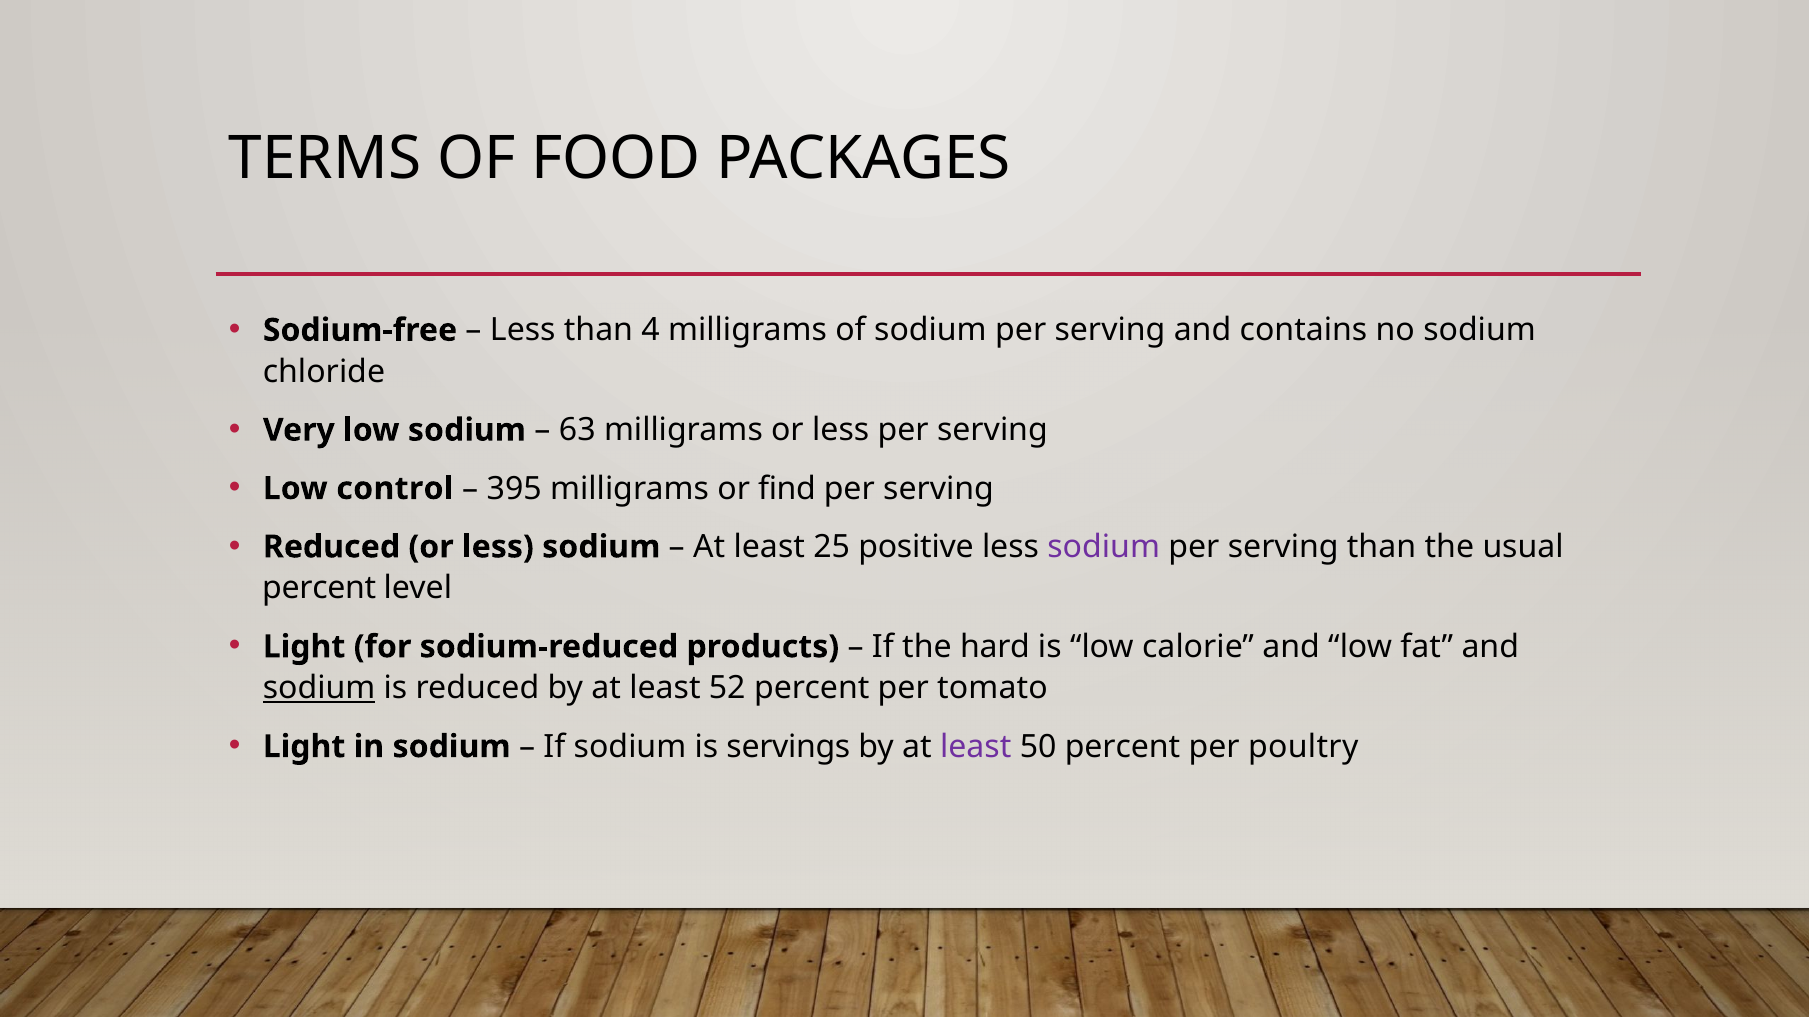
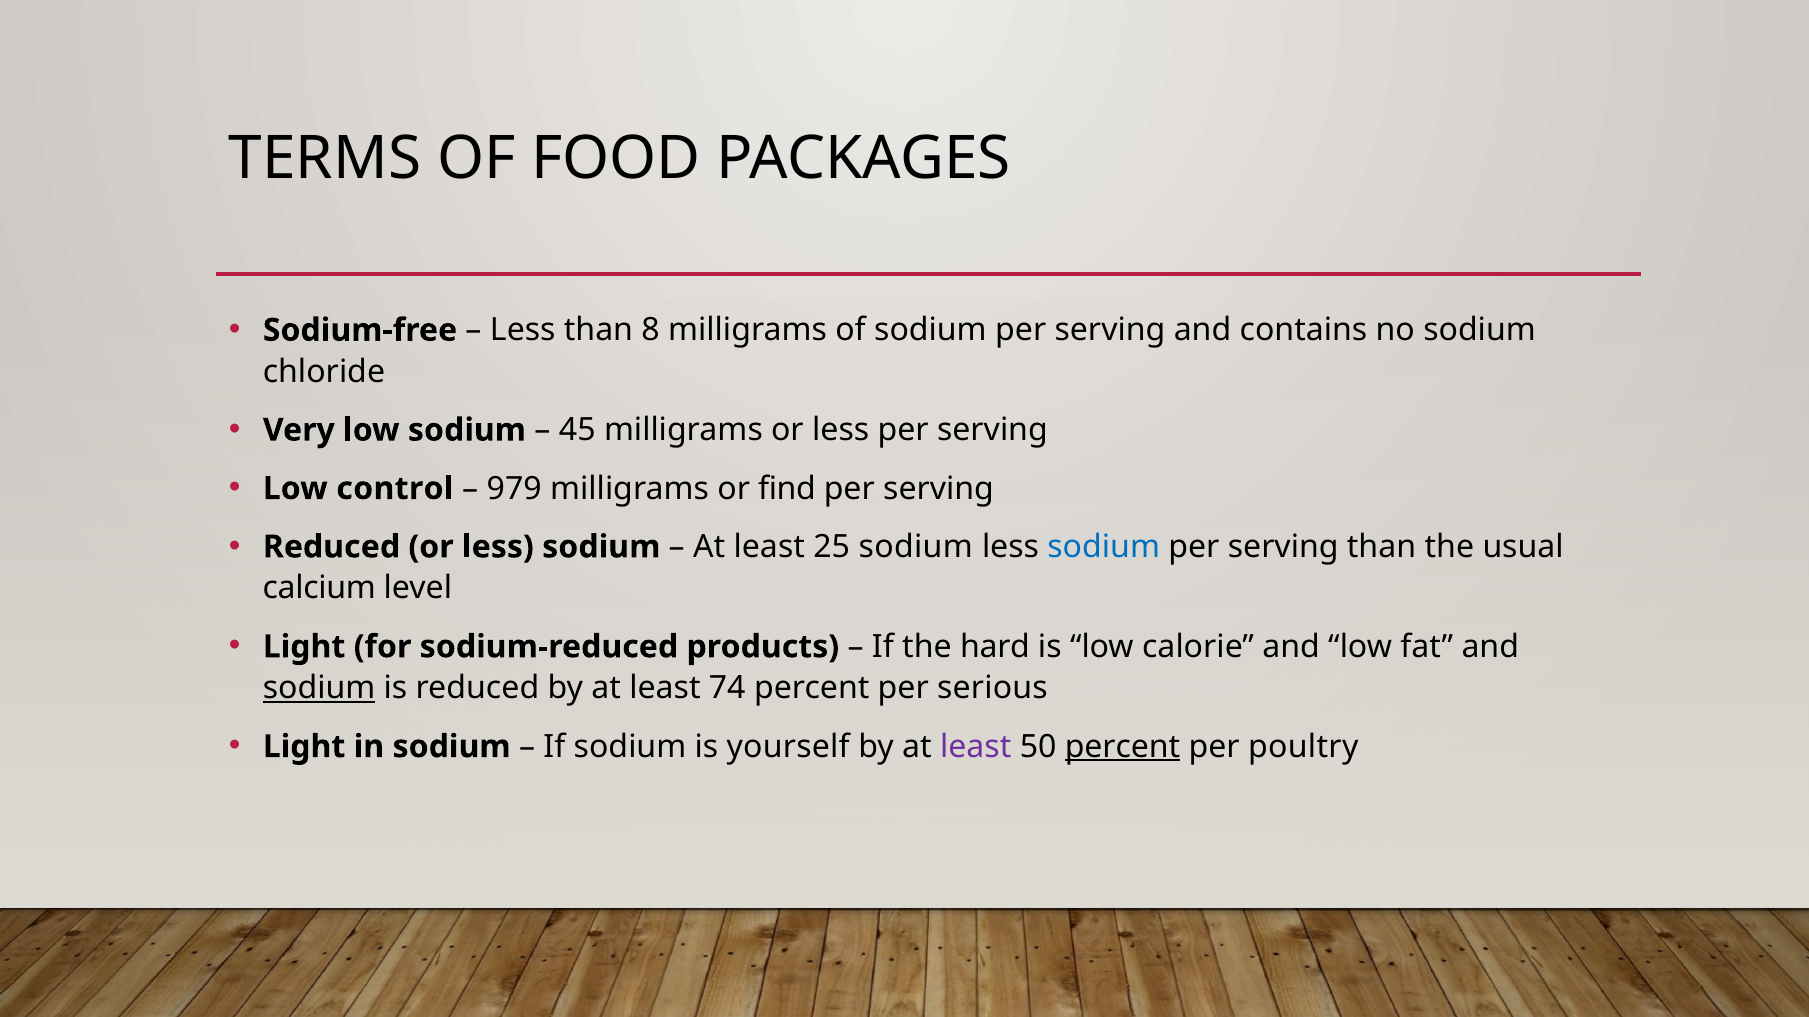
4: 4 -> 8
63: 63 -> 45
395: 395 -> 979
25 positive: positive -> sodium
sodium at (1104, 547) colour: purple -> blue
percent at (319, 589): percent -> calcium
52: 52 -> 74
tomato: tomato -> serious
servings: servings -> yourself
percent at (1122, 747) underline: none -> present
